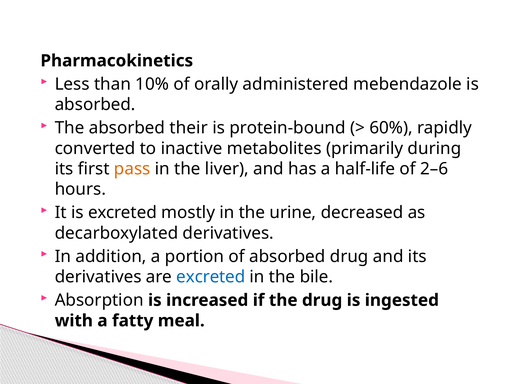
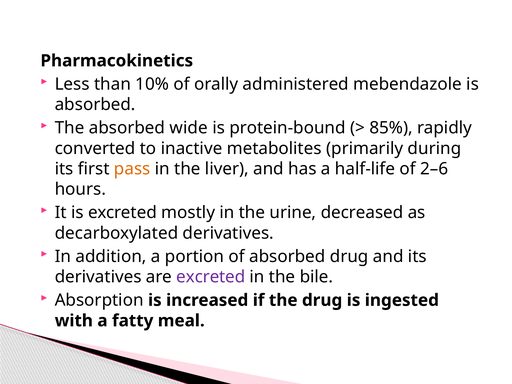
their: their -> wide
60%: 60% -> 85%
excreted at (211, 277) colour: blue -> purple
